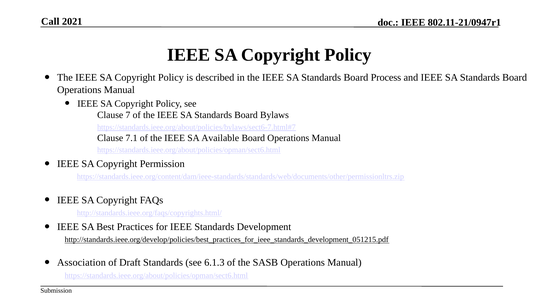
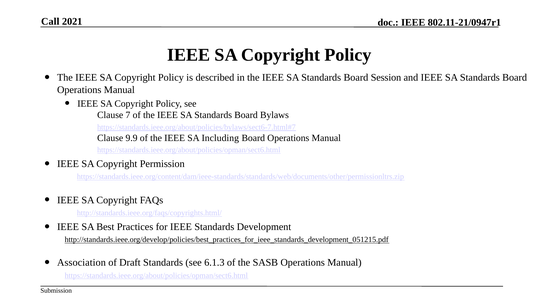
Process: Process -> Session
7.1: 7.1 -> 9.9
Available: Available -> Including
